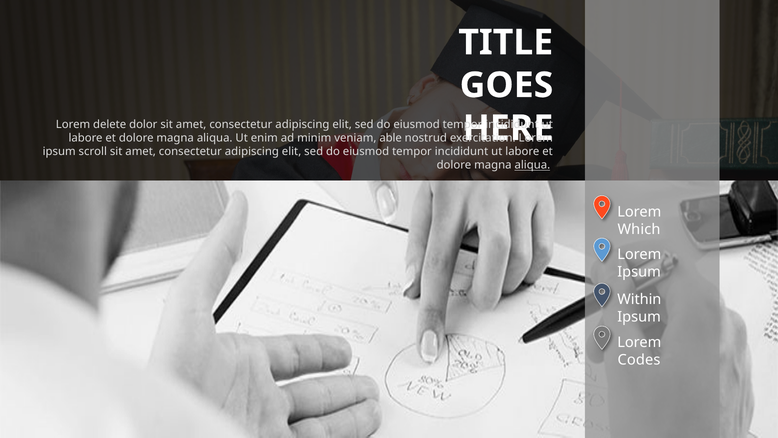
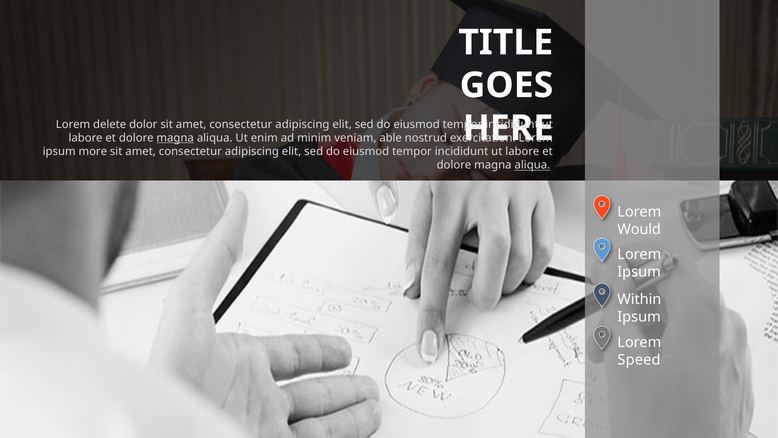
magna at (175, 138) underline: none -> present
scroll: scroll -> more
Which: Which -> Would
Codes: Codes -> Speed
